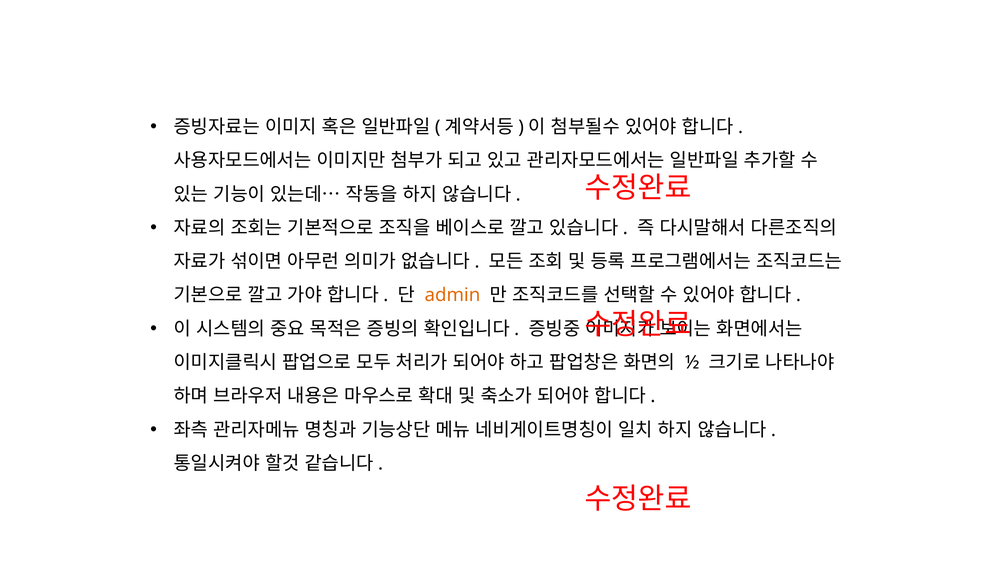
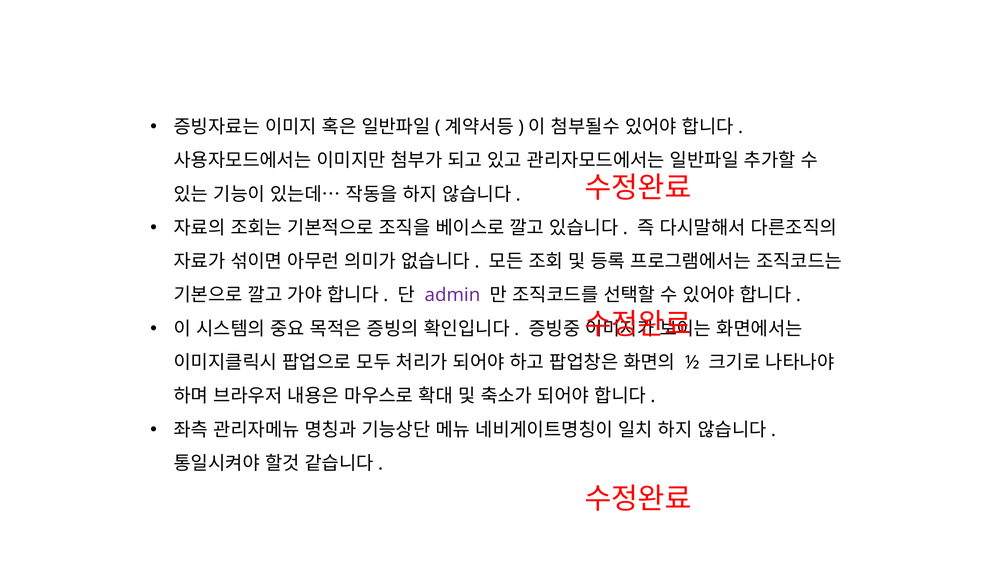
admin colour: orange -> purple
